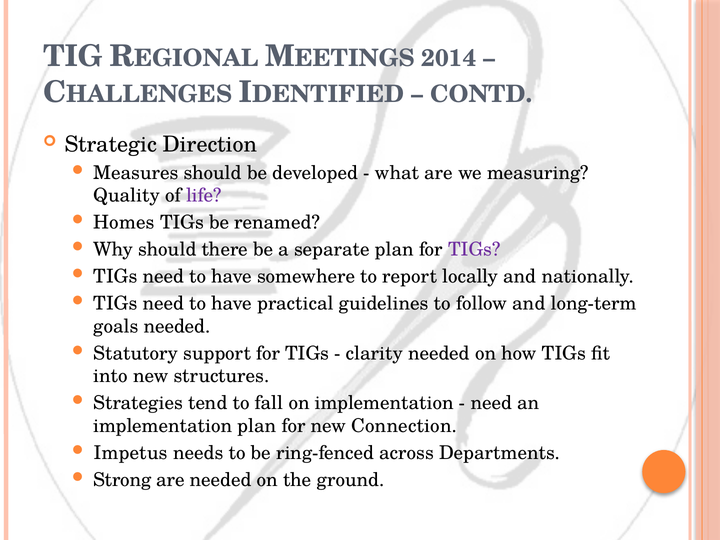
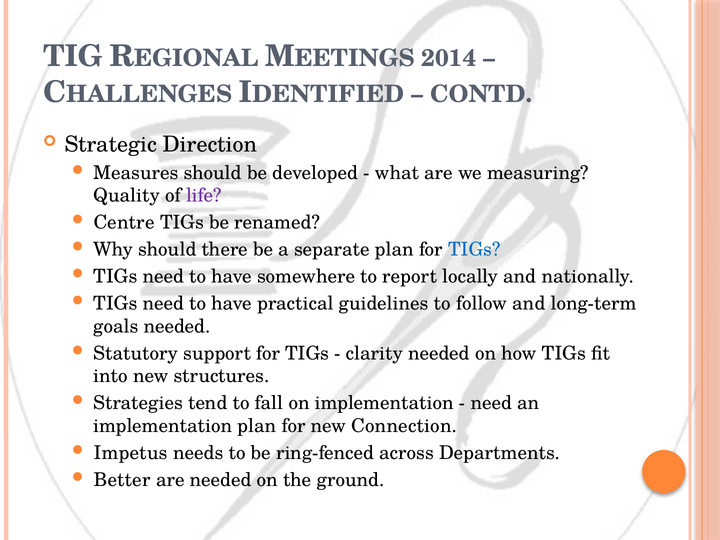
Homes: Homes -> Centre
TIGs at (474, 250) colour: purple -> blue
Strong: Strong -> Better
